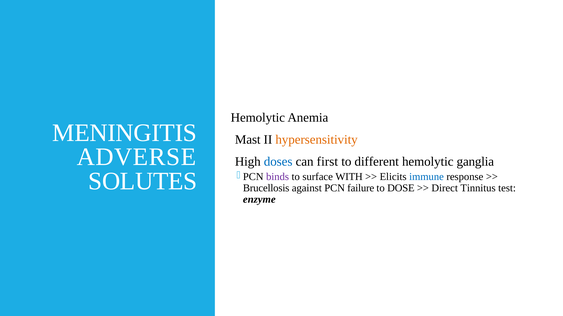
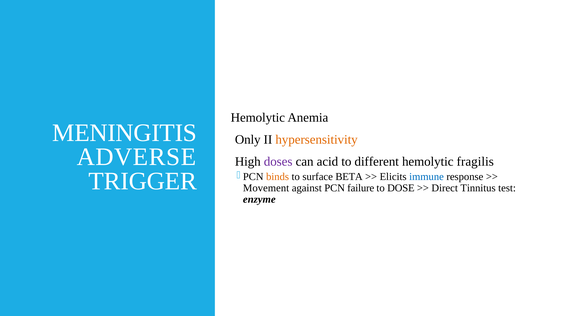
Mast: Mast -> Only
doses colour: blue -> purple
first: first -> acid
ganglia: ganglia -> fragilis
SOLUTES: SOLUTES -> TRIGGER
binds colour: purple -> orange
WITH: WITH -> BETA
Brucellosis: Brucellosis -> Movement
